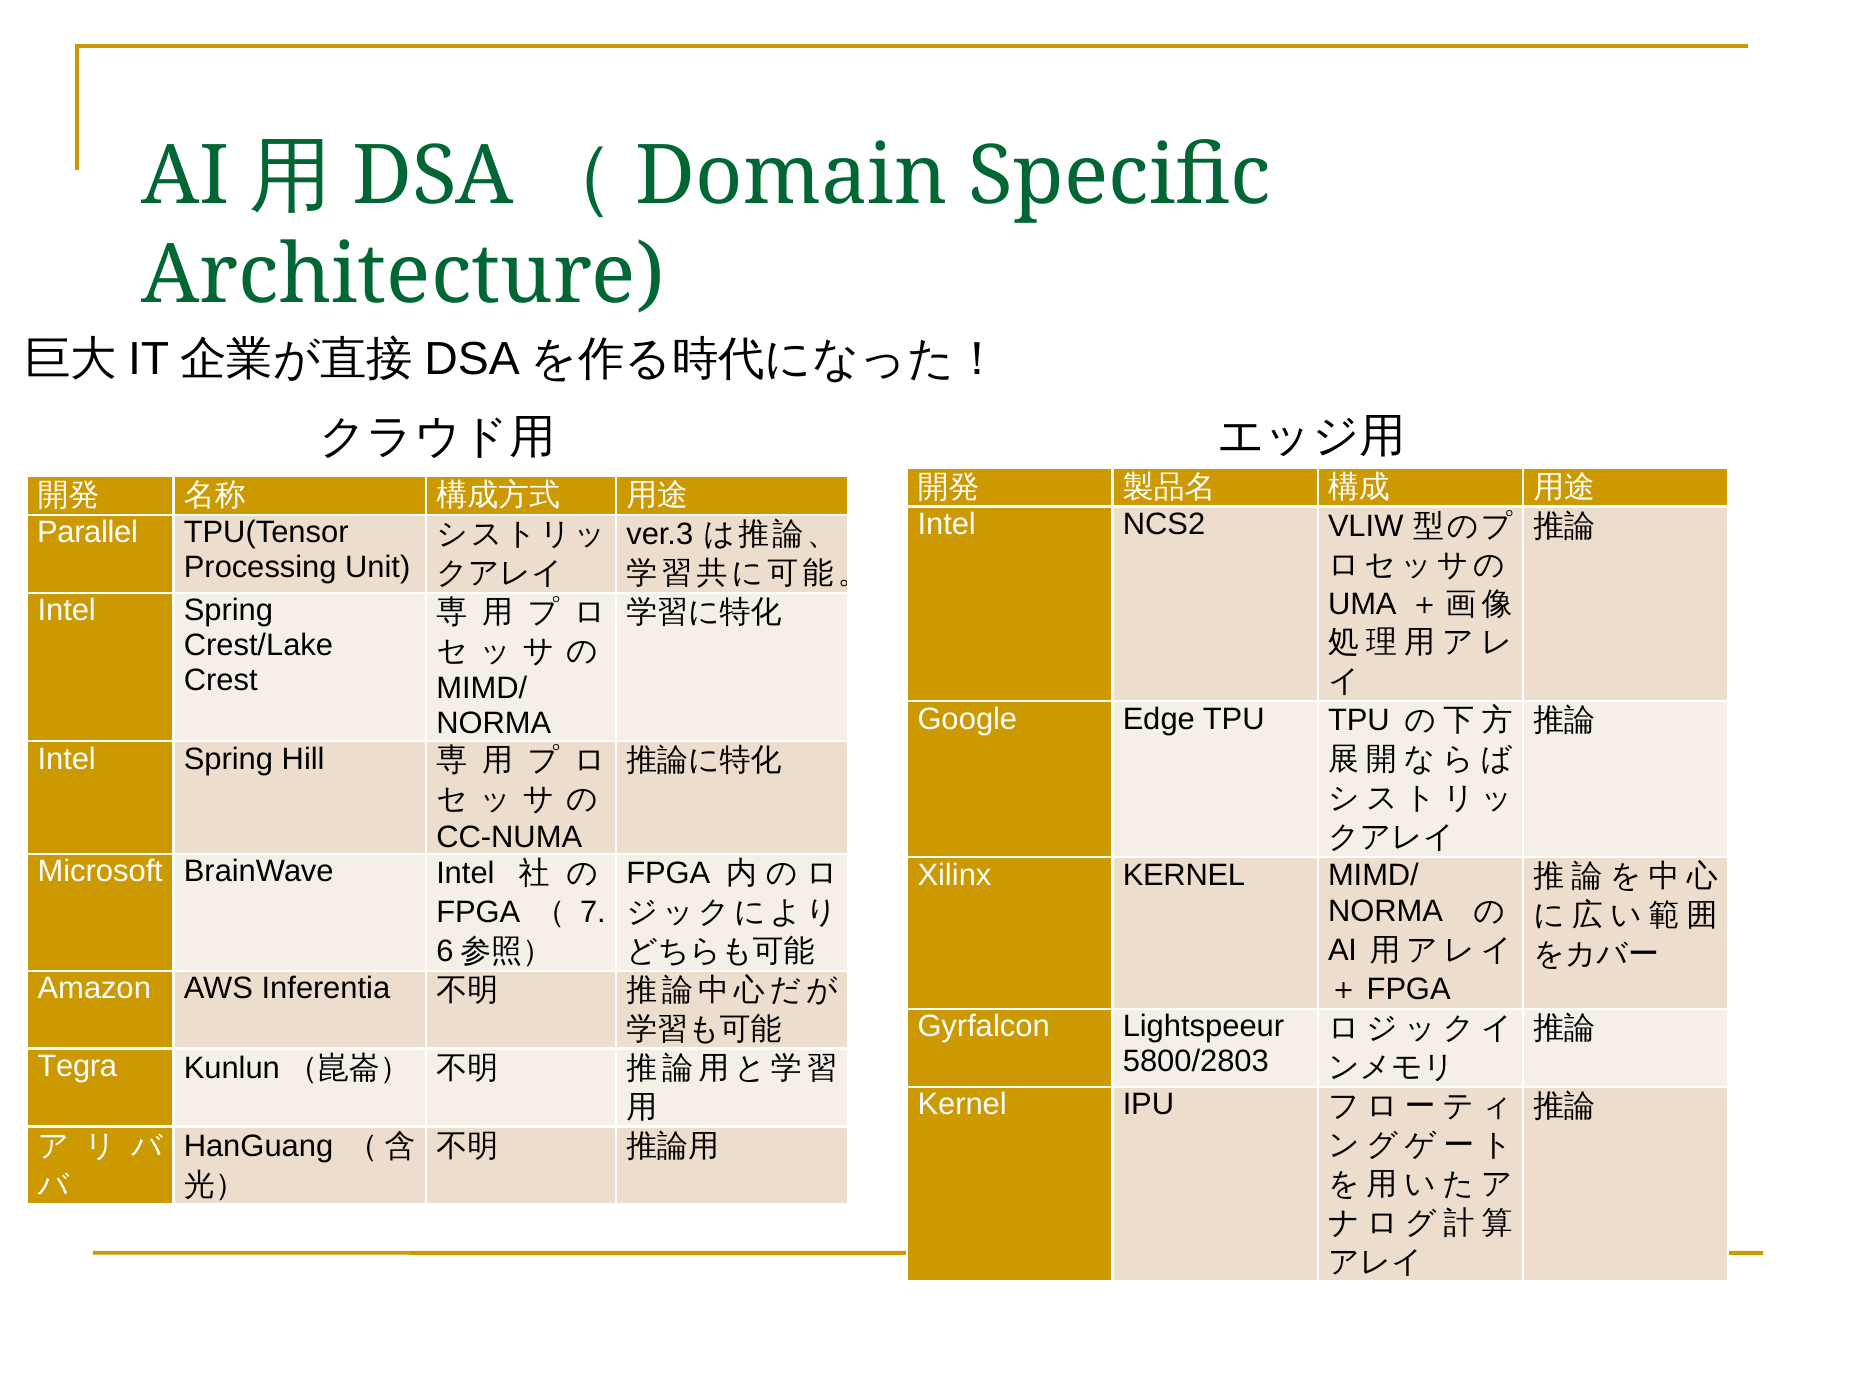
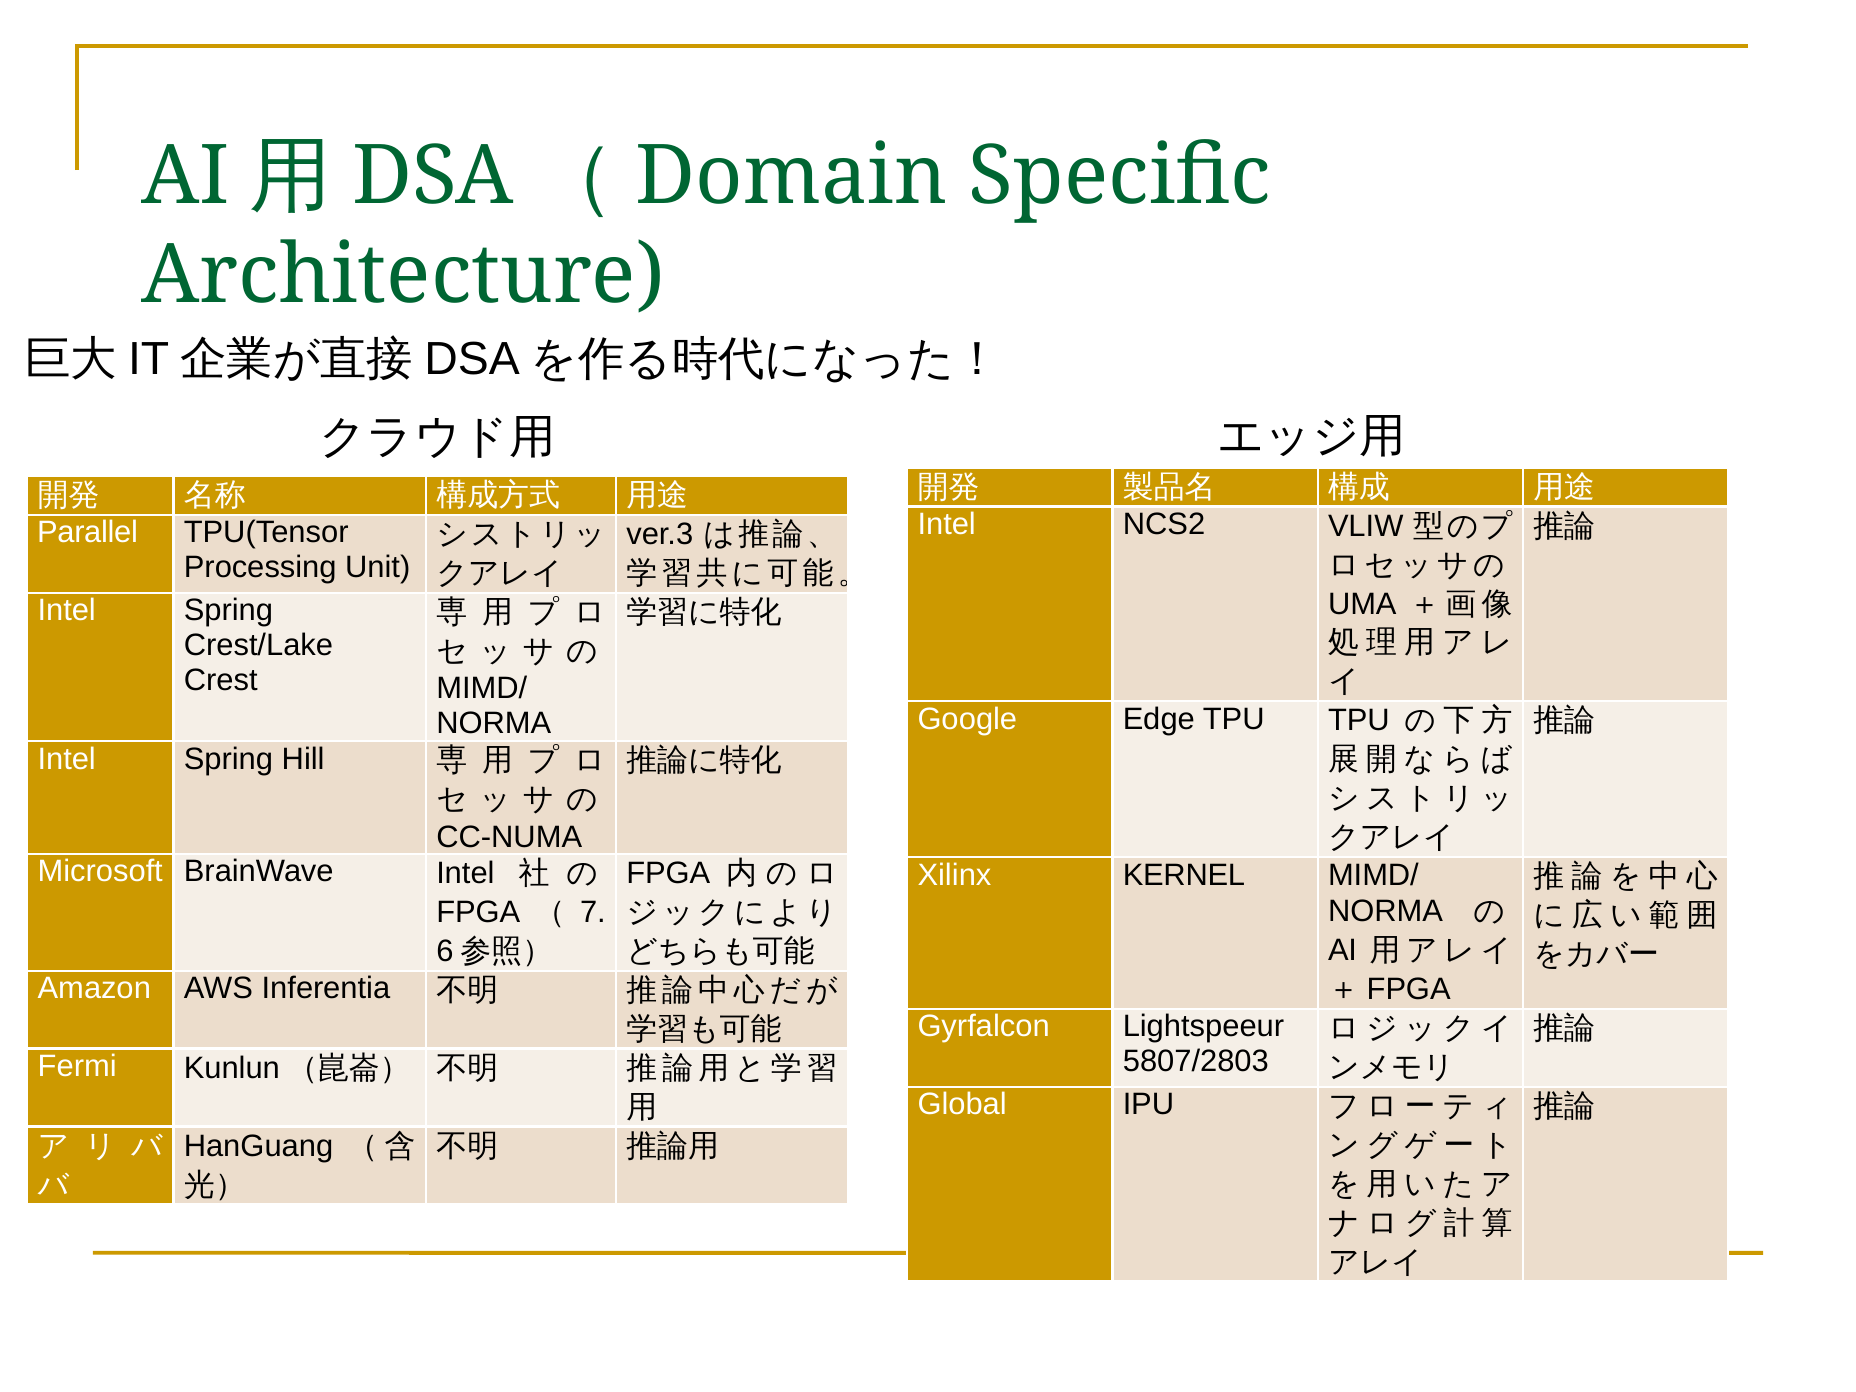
5800/2803: 5800/2803 -> 5807/2803
Tegra: Tegra -> Fermi
Kernel at (962, 1105): Kernel -> Global
